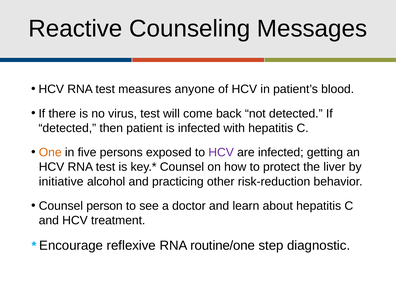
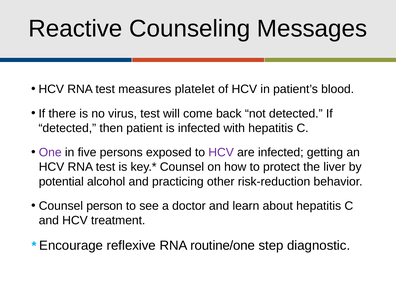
anyone: anyone -> platelet
One colour: orange -> purple
initiative: initiative -> potential
